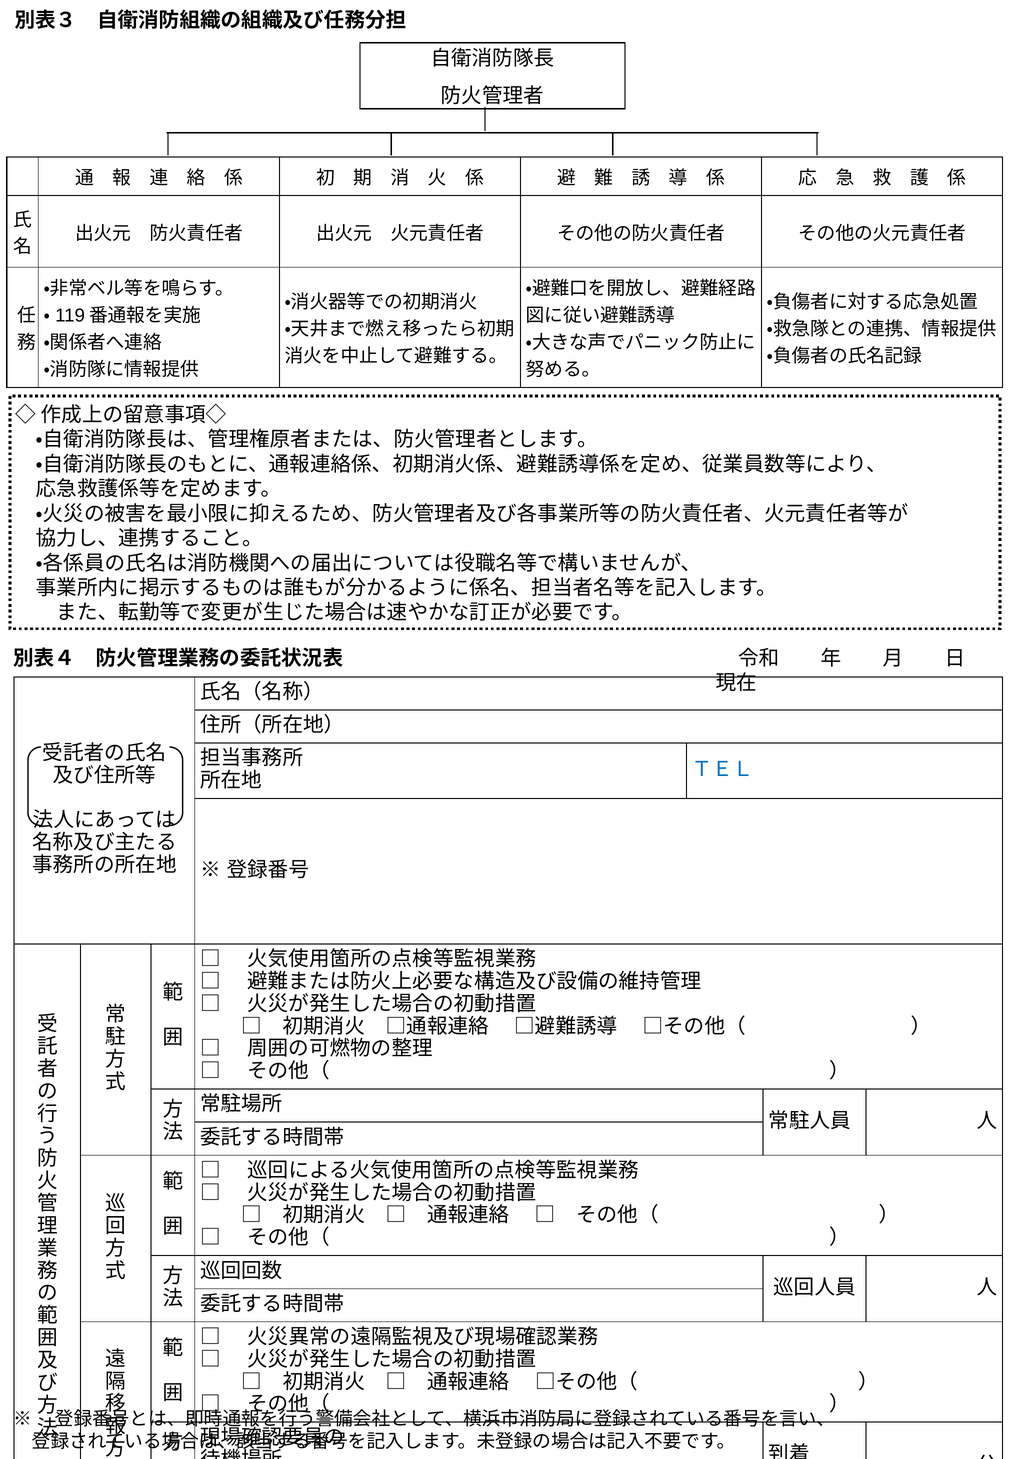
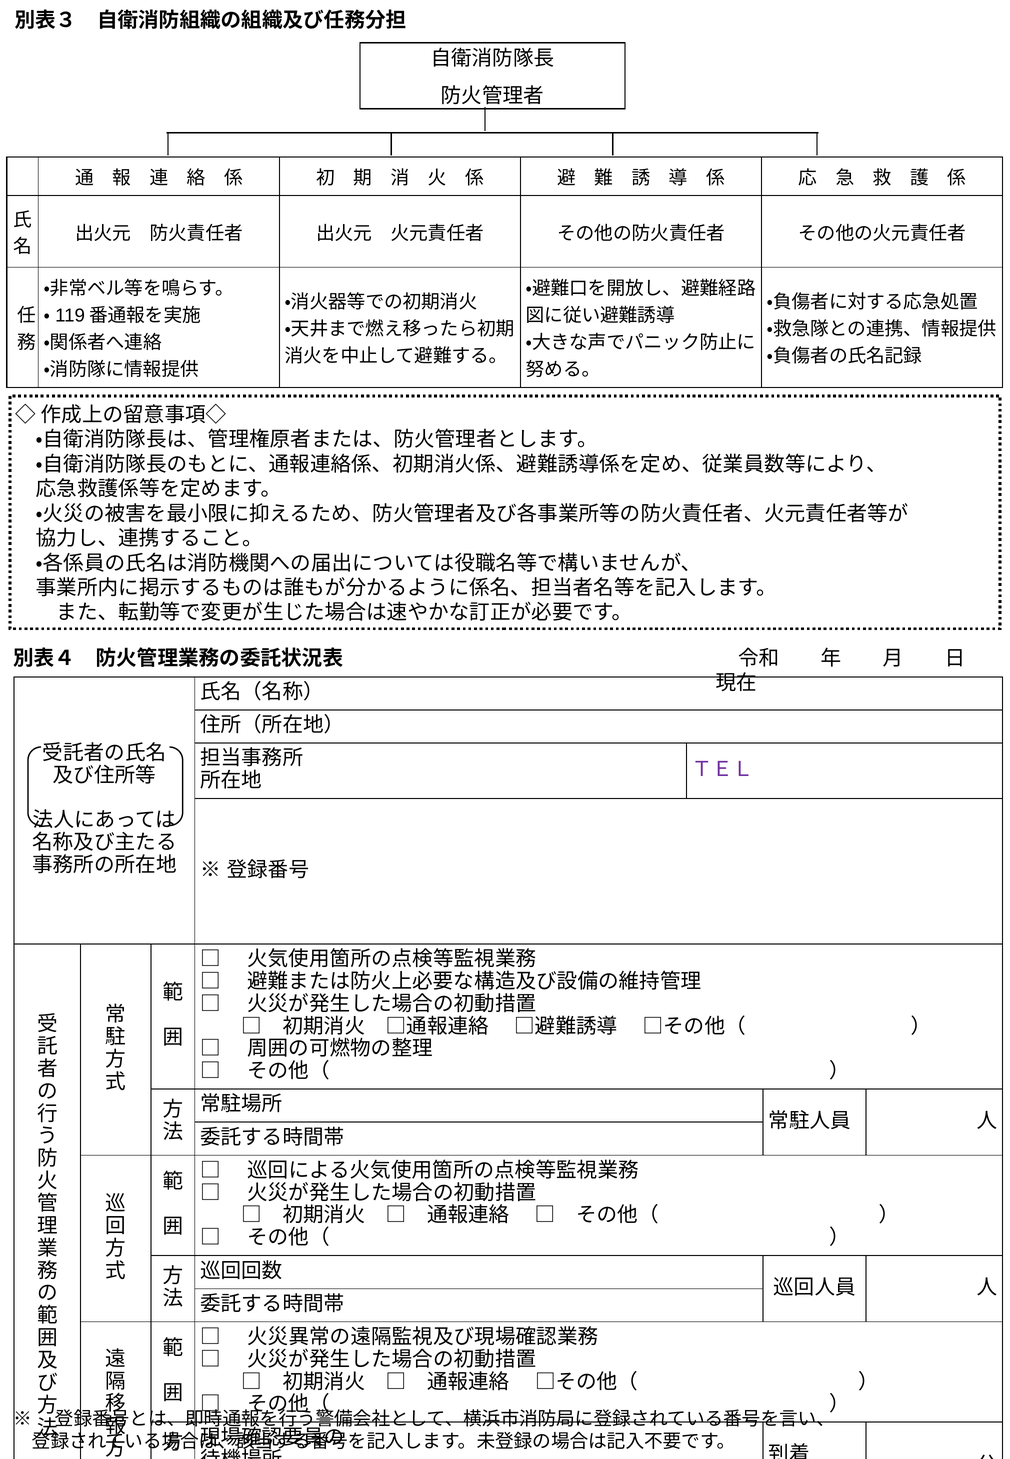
ＴＥＬ colour: blue -> purple
